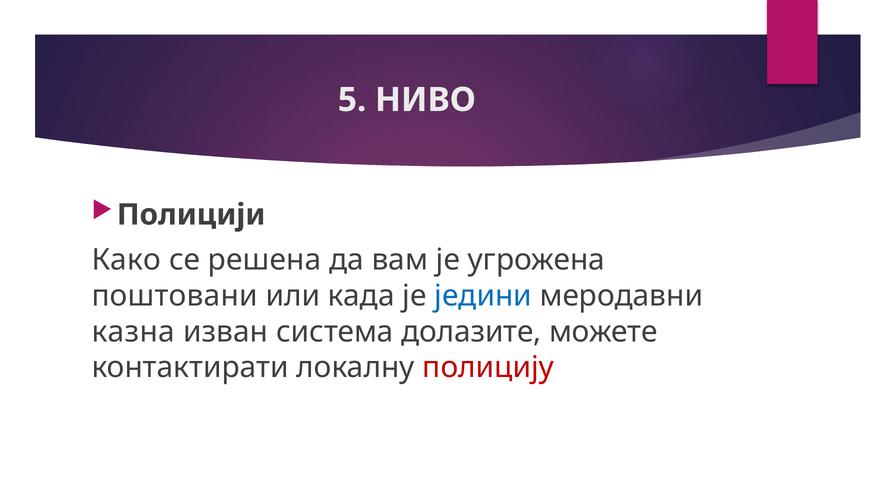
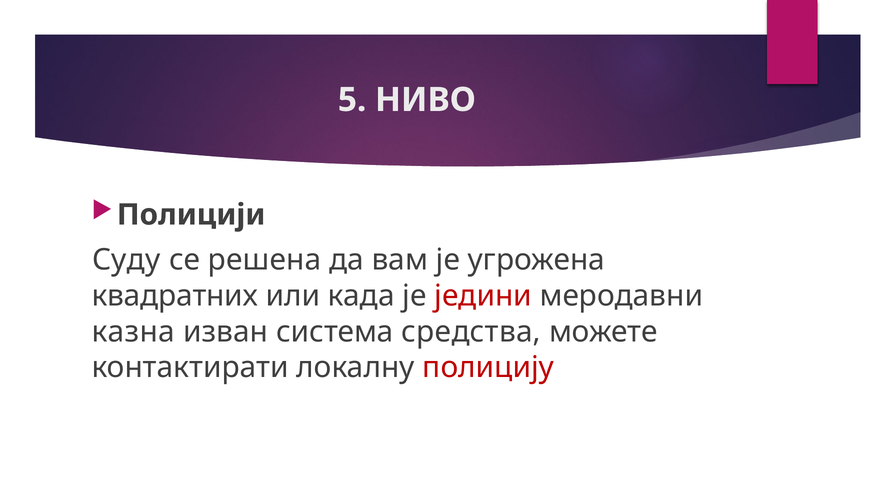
Како: Како -> Суду
поштовани: поштовани -> квадратних
једини colour: blue -> red
долазите: долазите -> средства
